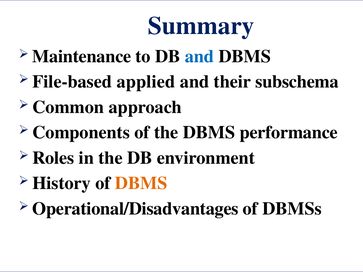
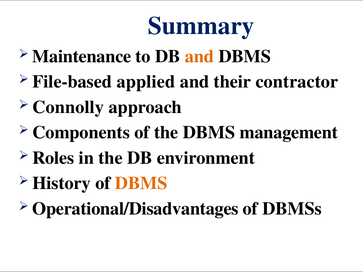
and at (199, 56) colour: blue -> orange
subschema: subschema -> contractor
Common: Common -> Connolly
performance: performance -> management
